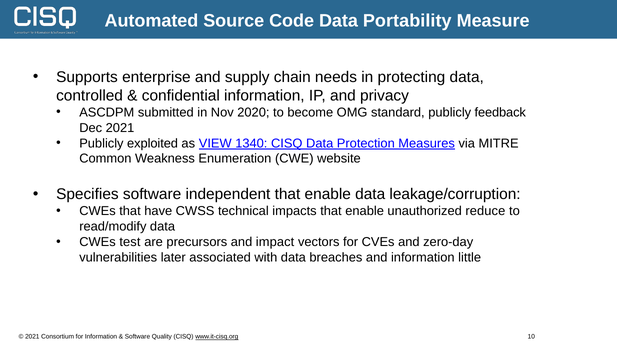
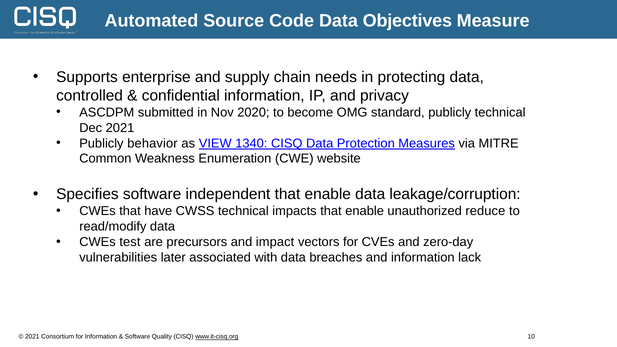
Portability: Portability -> Objectives
publicly feedback: feedback -> technical
exploited: exploited -> behavior
little: little -> lack
